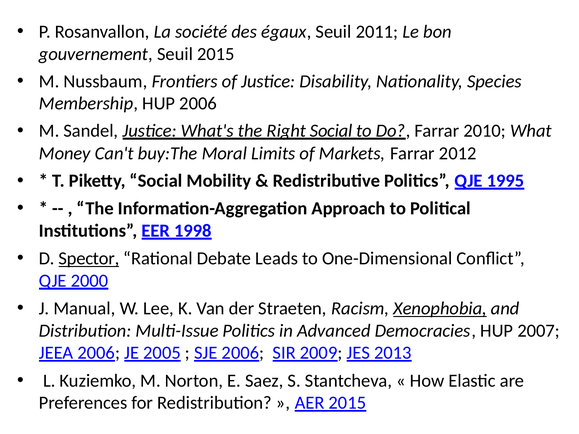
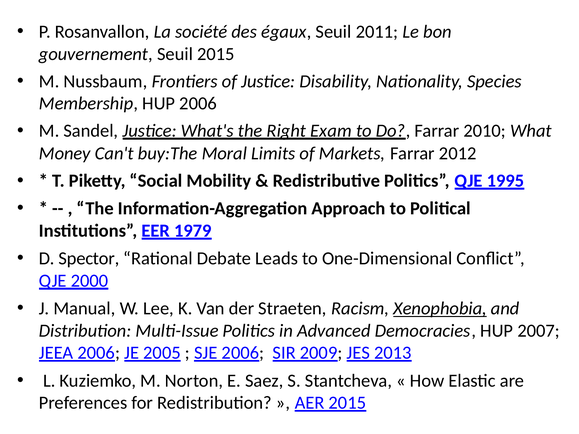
Right Social: Social -> Exam
1998: 1998 -> 1979
Spector underline: present -> none
